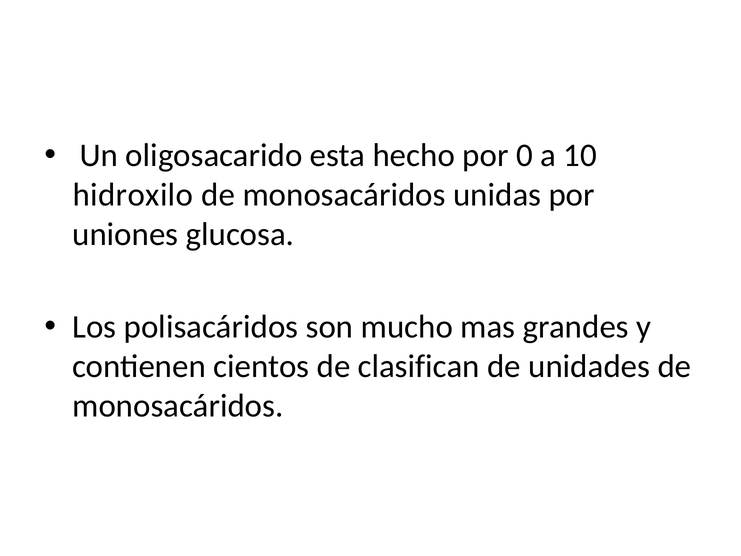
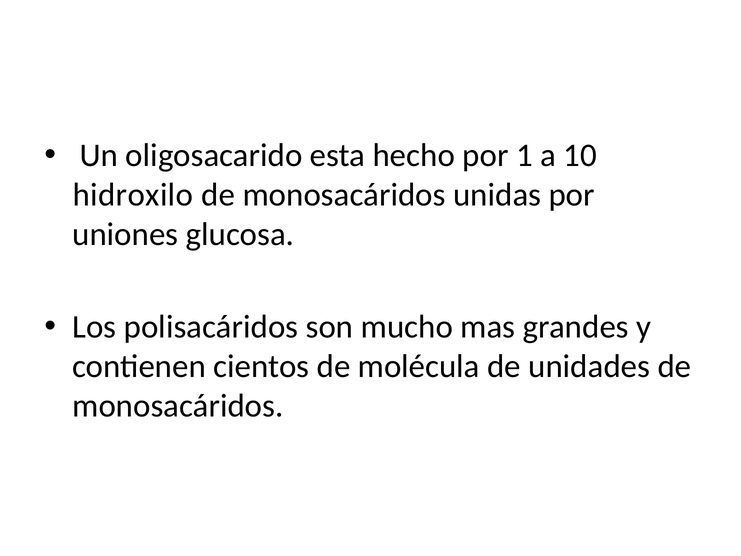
0: 0 -> 1
clasifican: clasifican -> molécula
